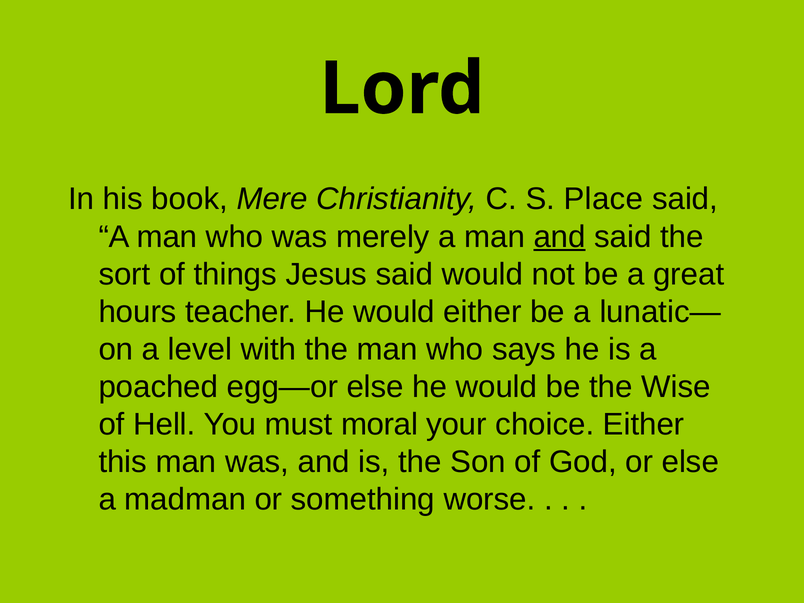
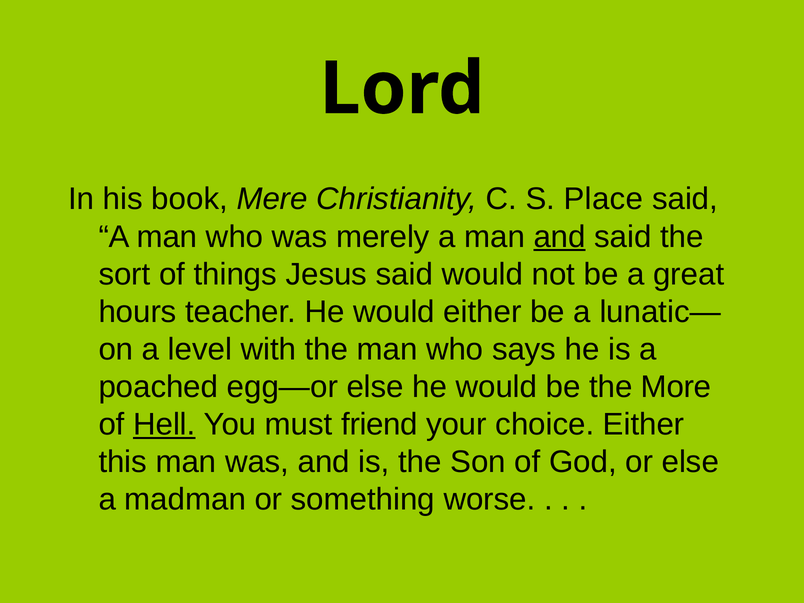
Wise: Wise -> More
Hell underline: none -> present
moral: moral -> friend
